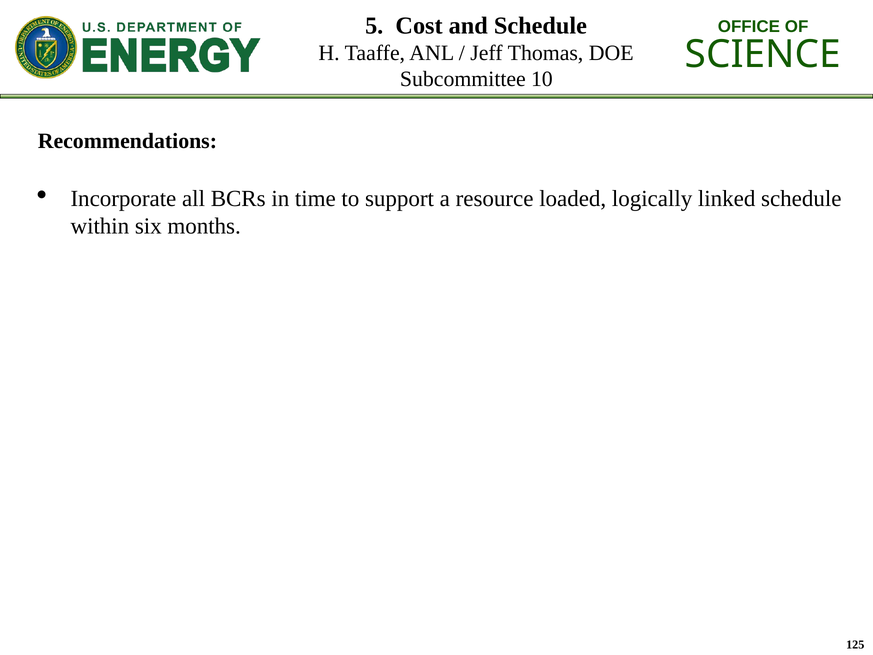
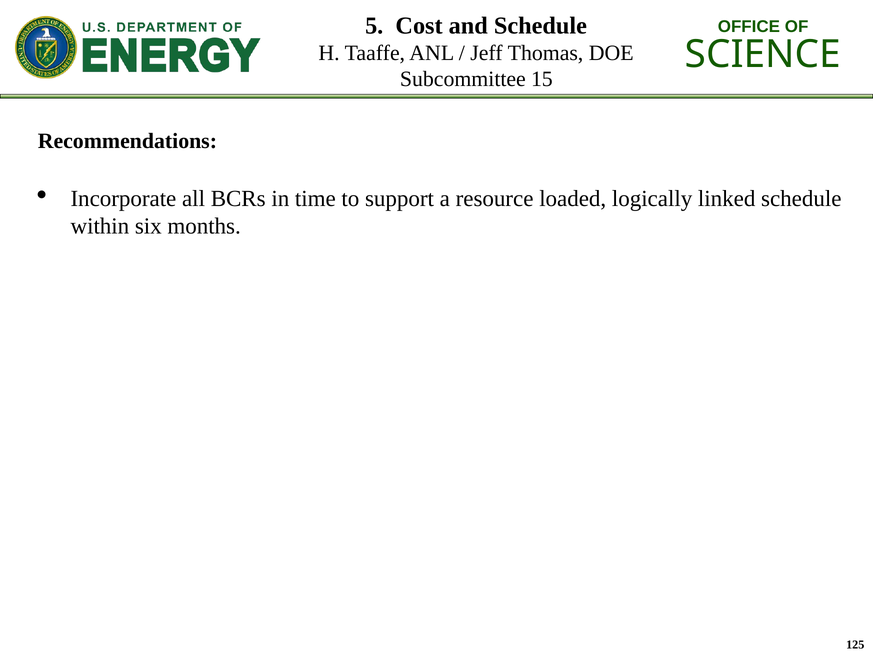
10: 10 -> 15
